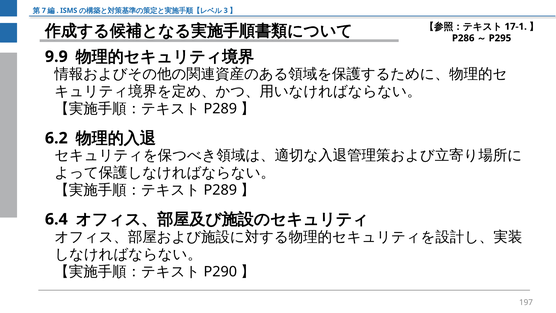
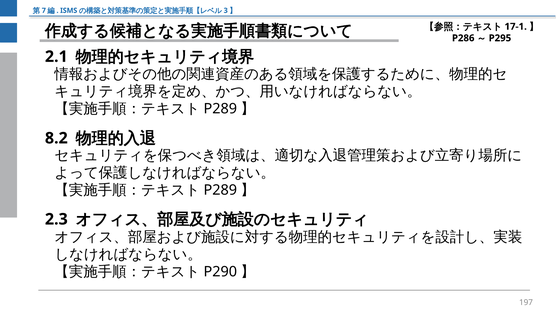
9.9: 9.9 -> 2.1
6.2: 6.2 -> 8.2
6.4: 6.4 -> 2.3
